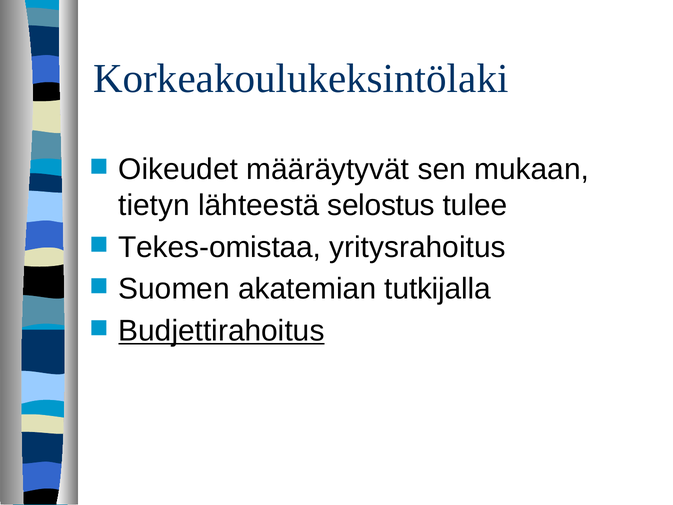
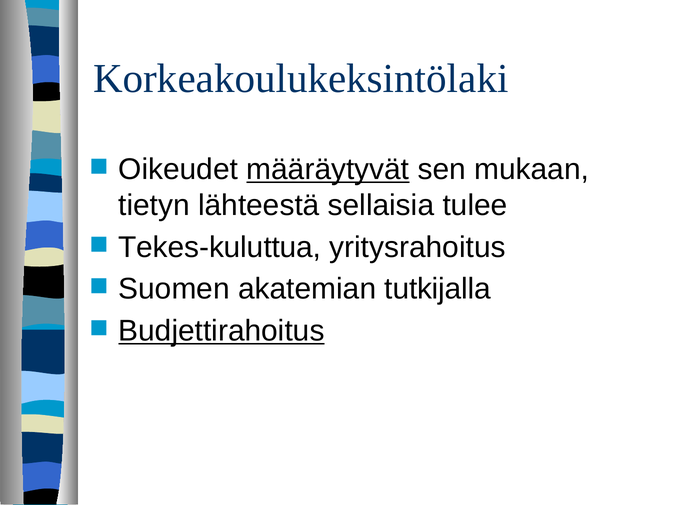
määräytyvät underline: none -> present
selostus: selostus -> sellaisia
Tekes-omistaa: Tekes-omistaa -> Tekes-kuluttua
